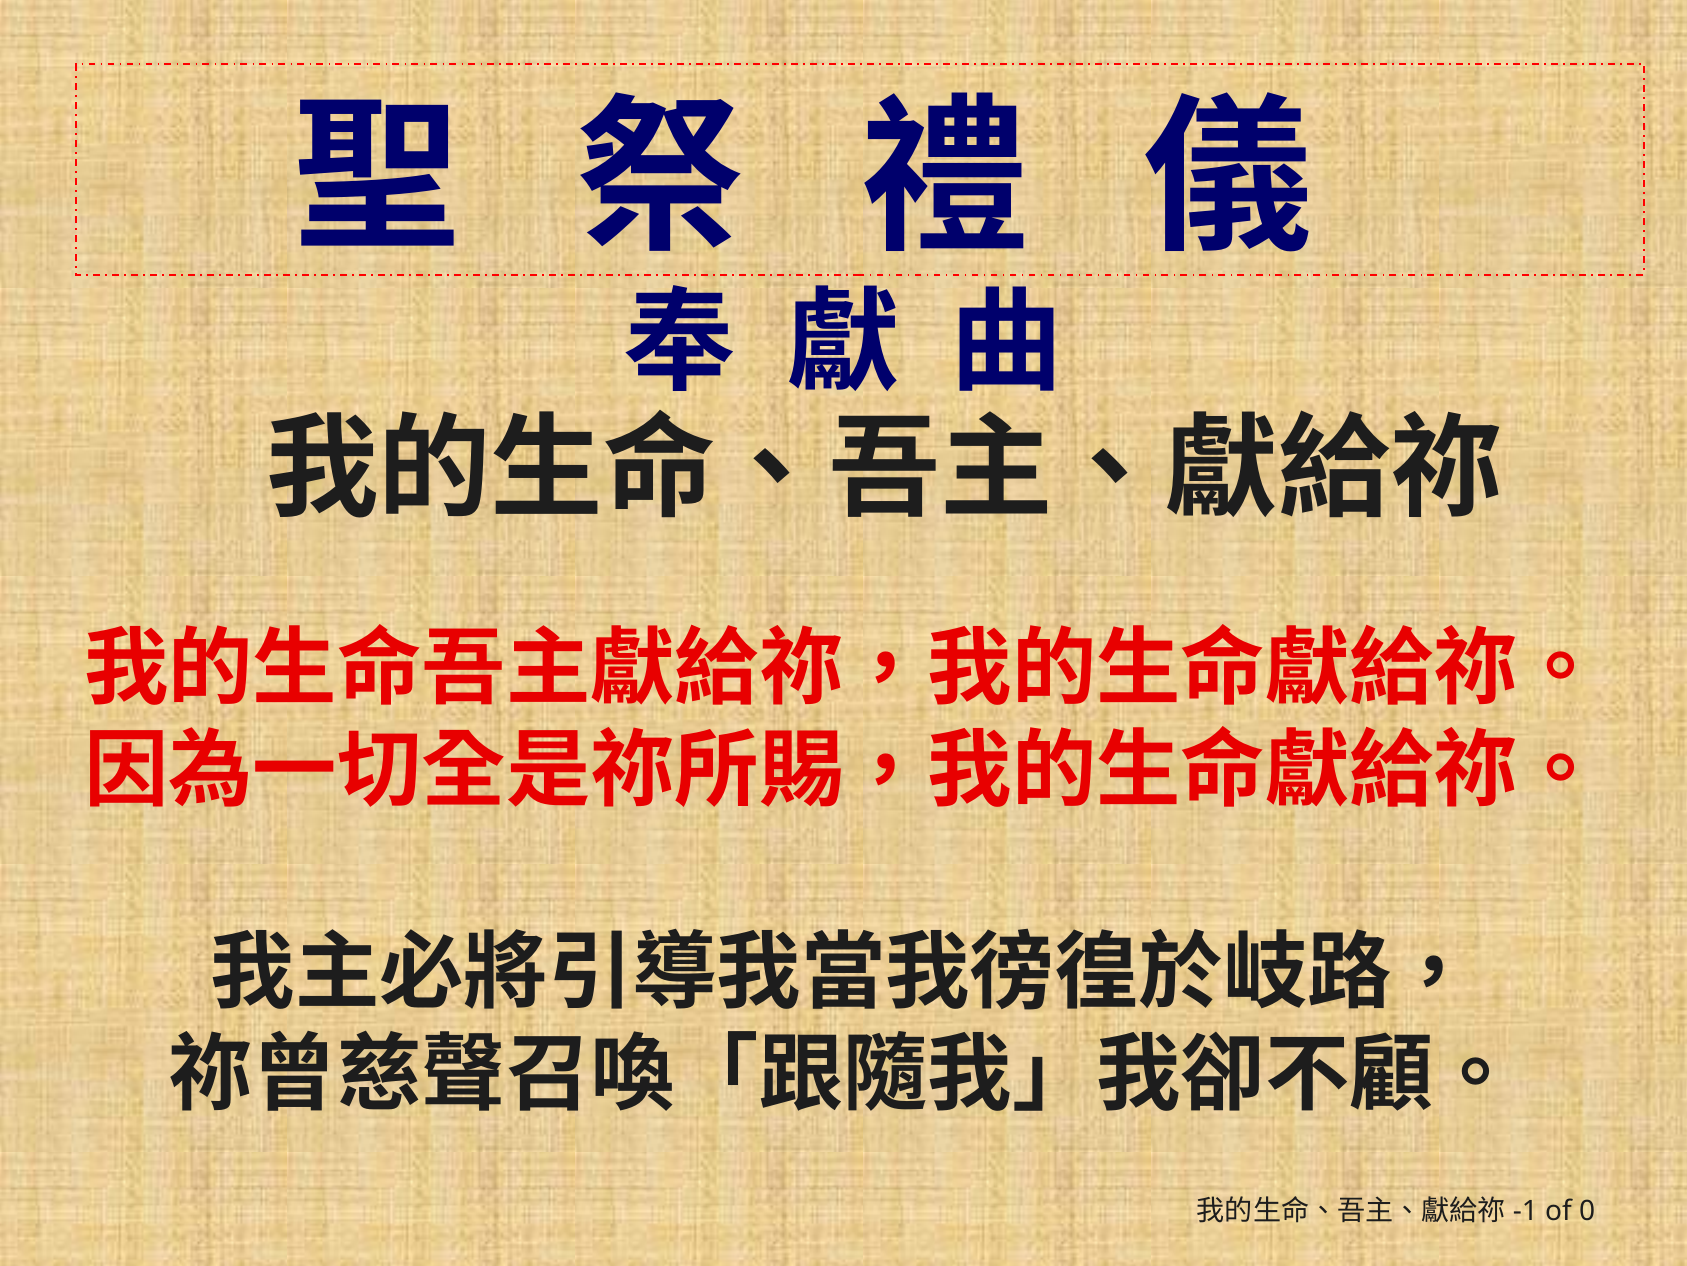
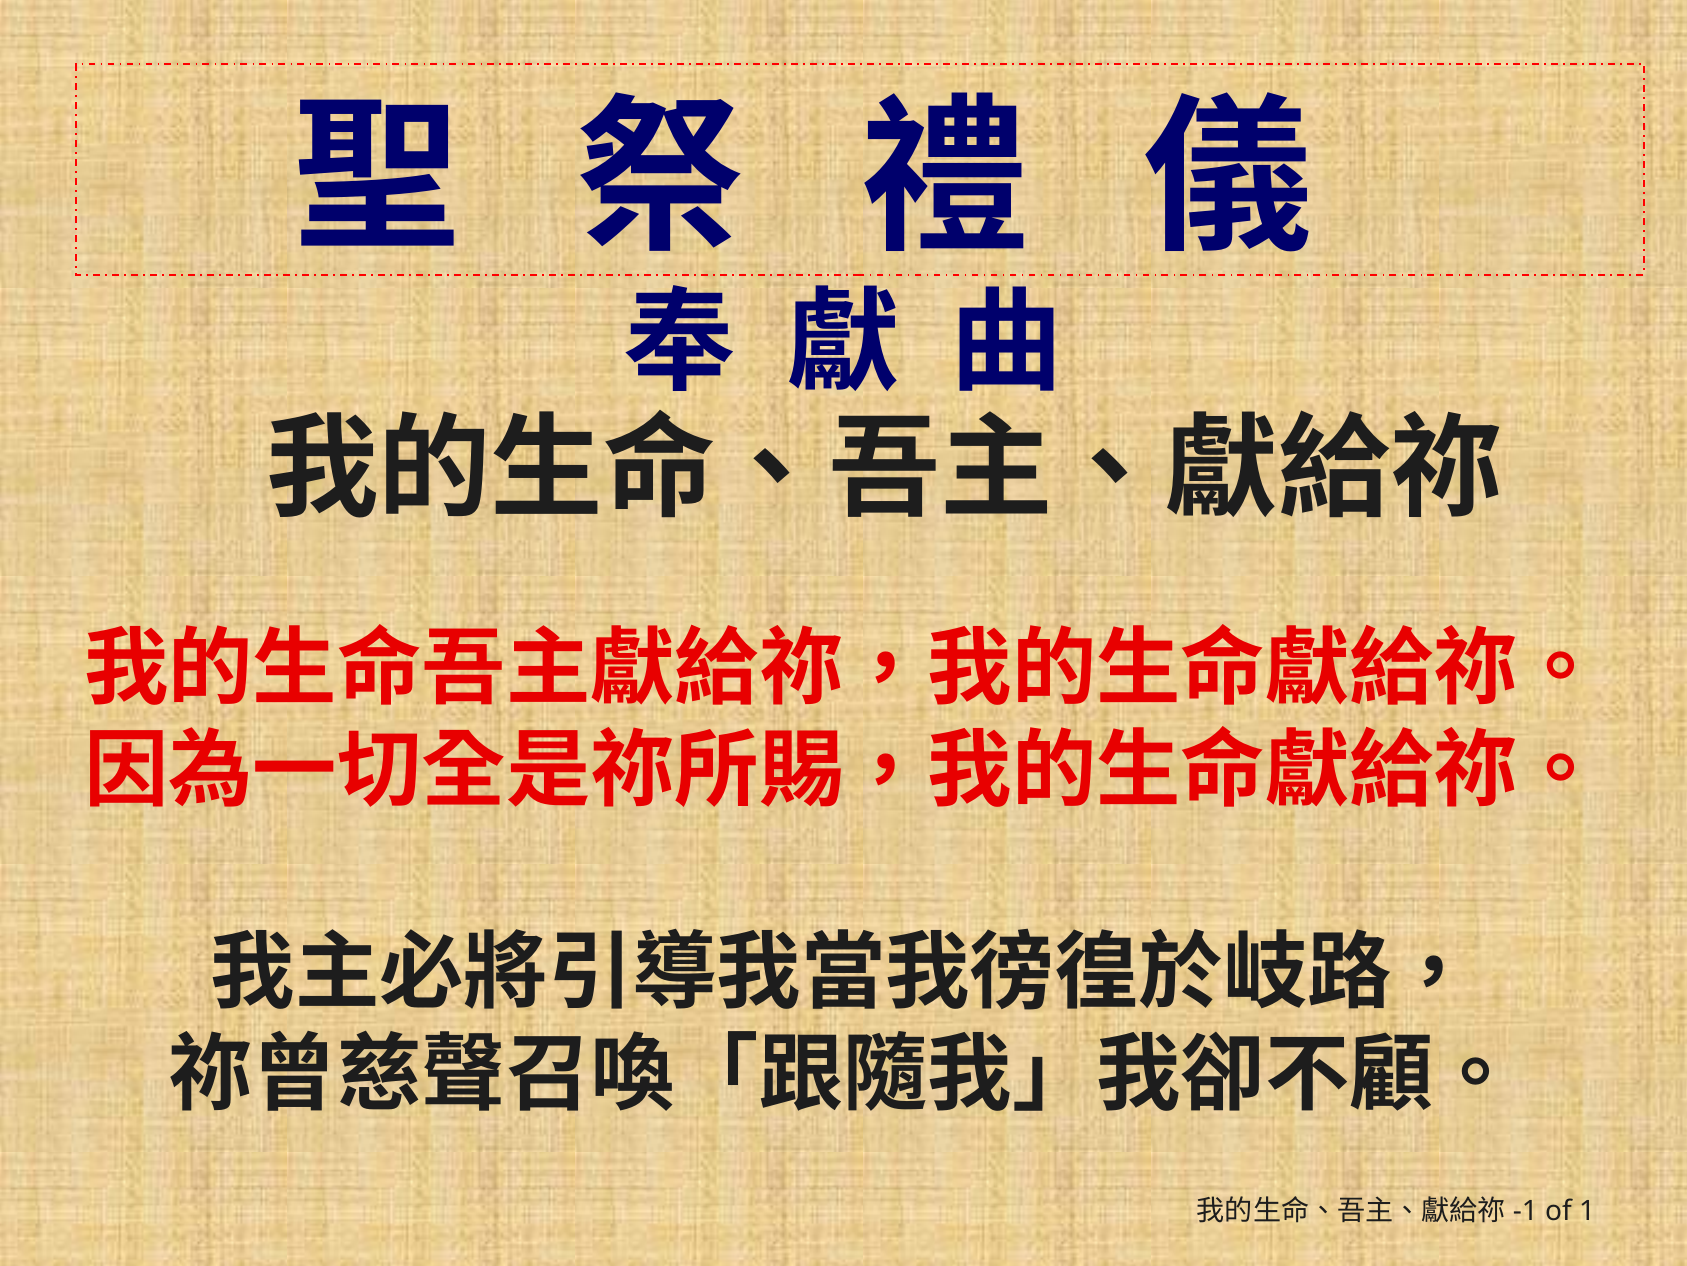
0: 0 -> 1
